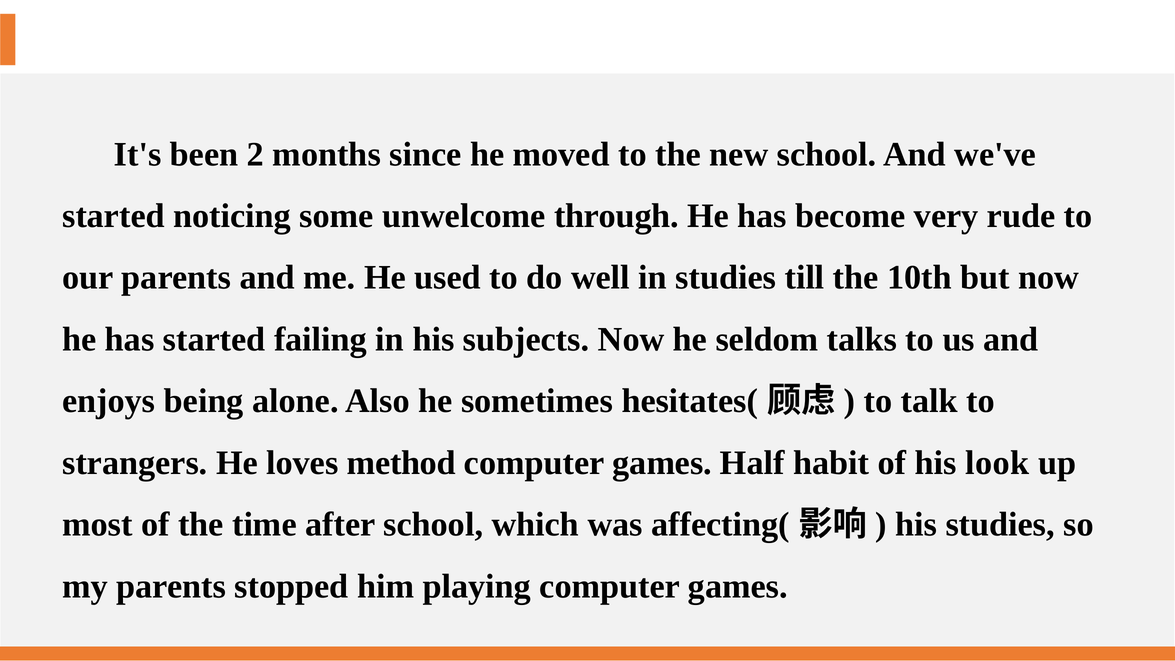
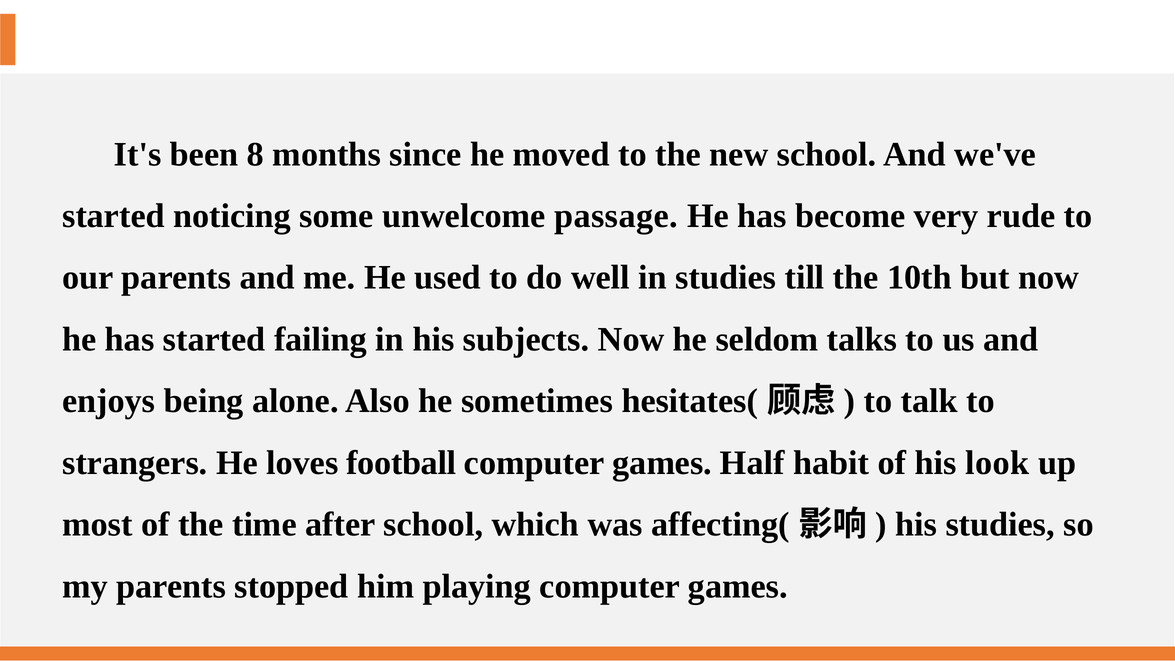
2: 2 -> 8
through: through -> passage
method: method -> football
